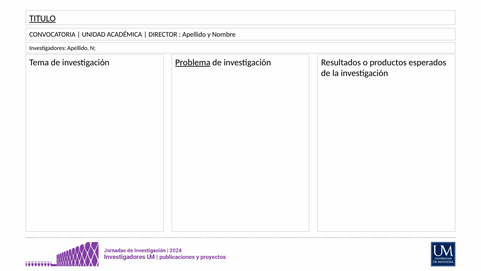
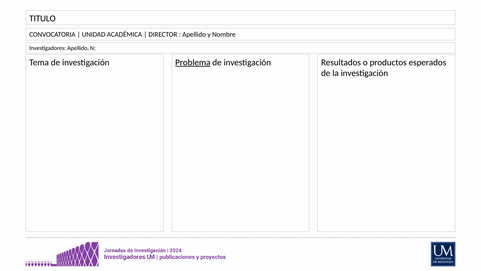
TITULO underline: present -> none
